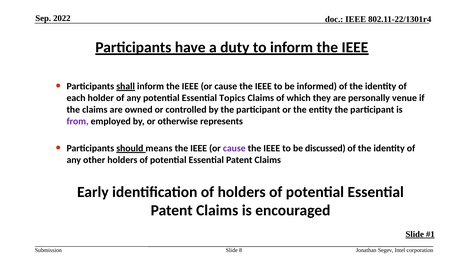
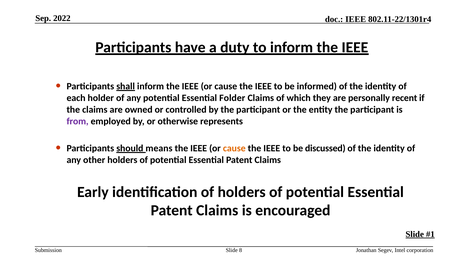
Topics: Topics -> Folder
venue: venue -> recent
cause at (234, 148) colour: purple -> orange
